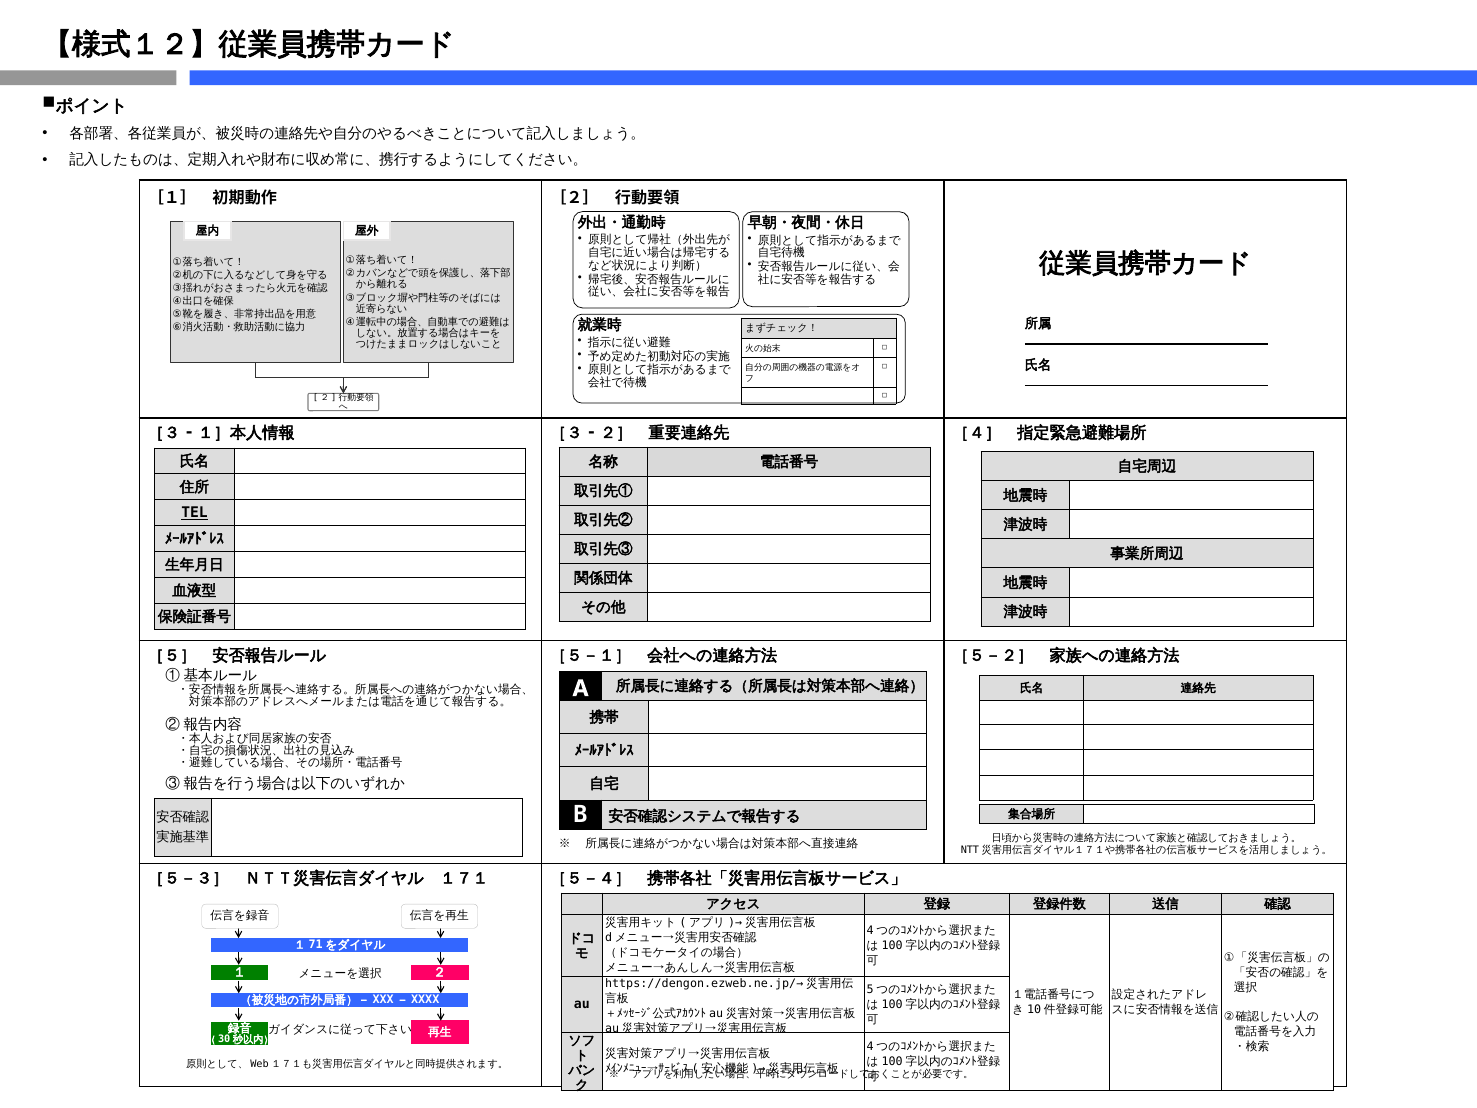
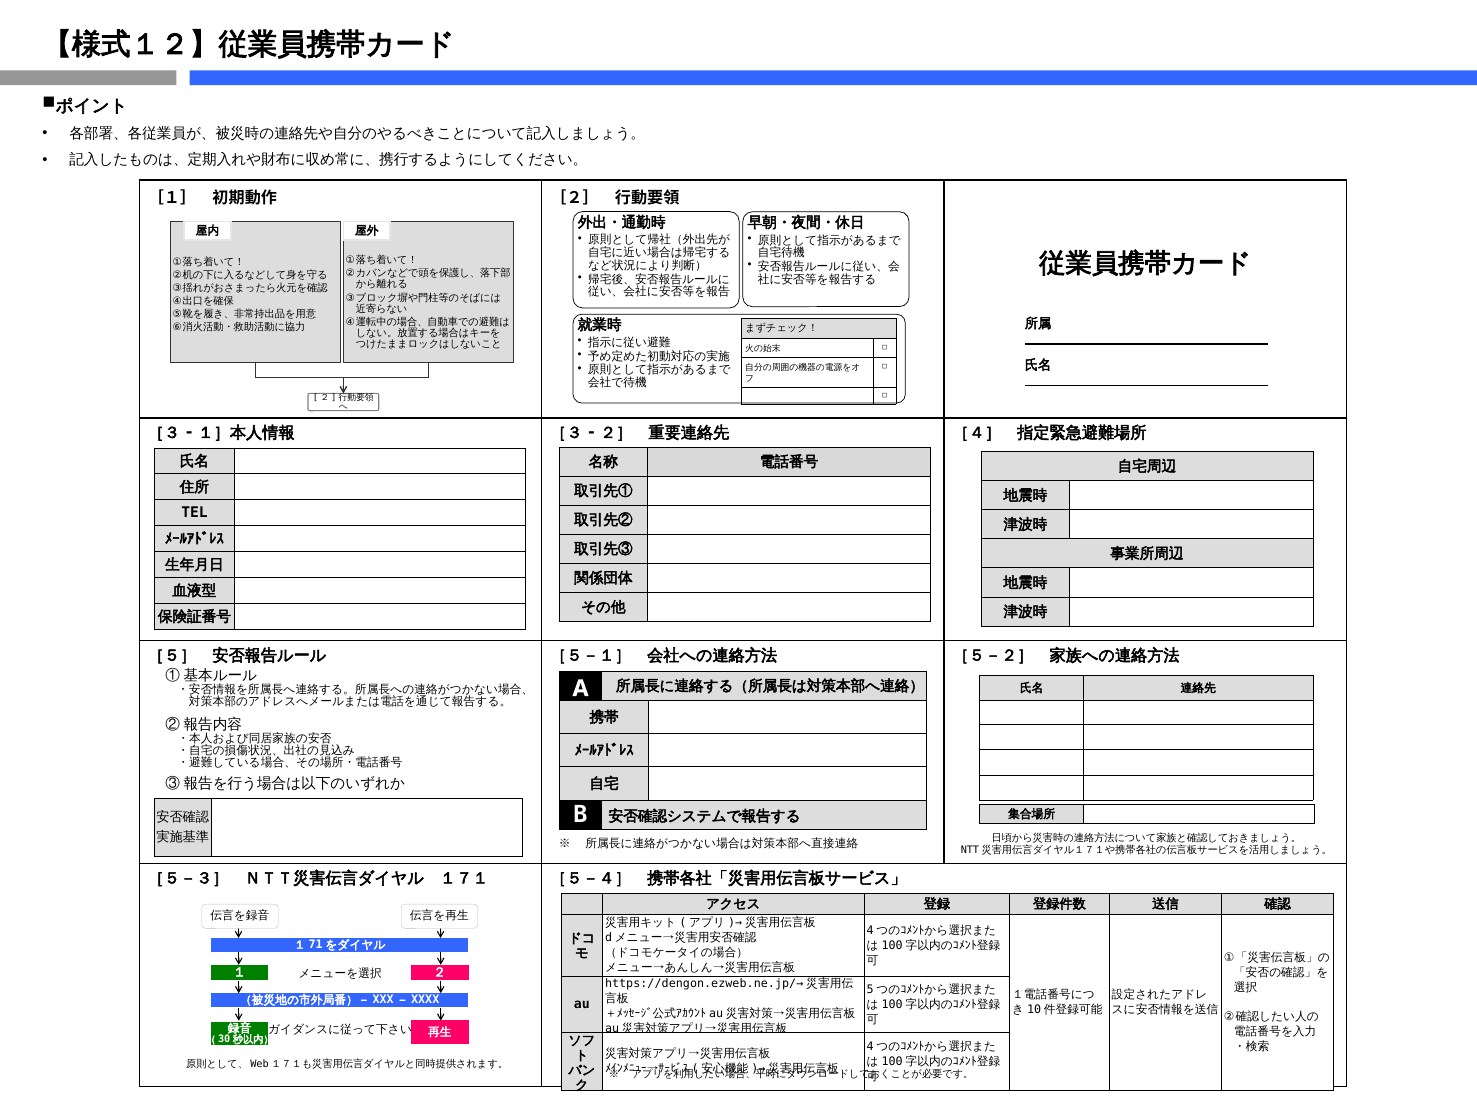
TEL underline: present -> none
